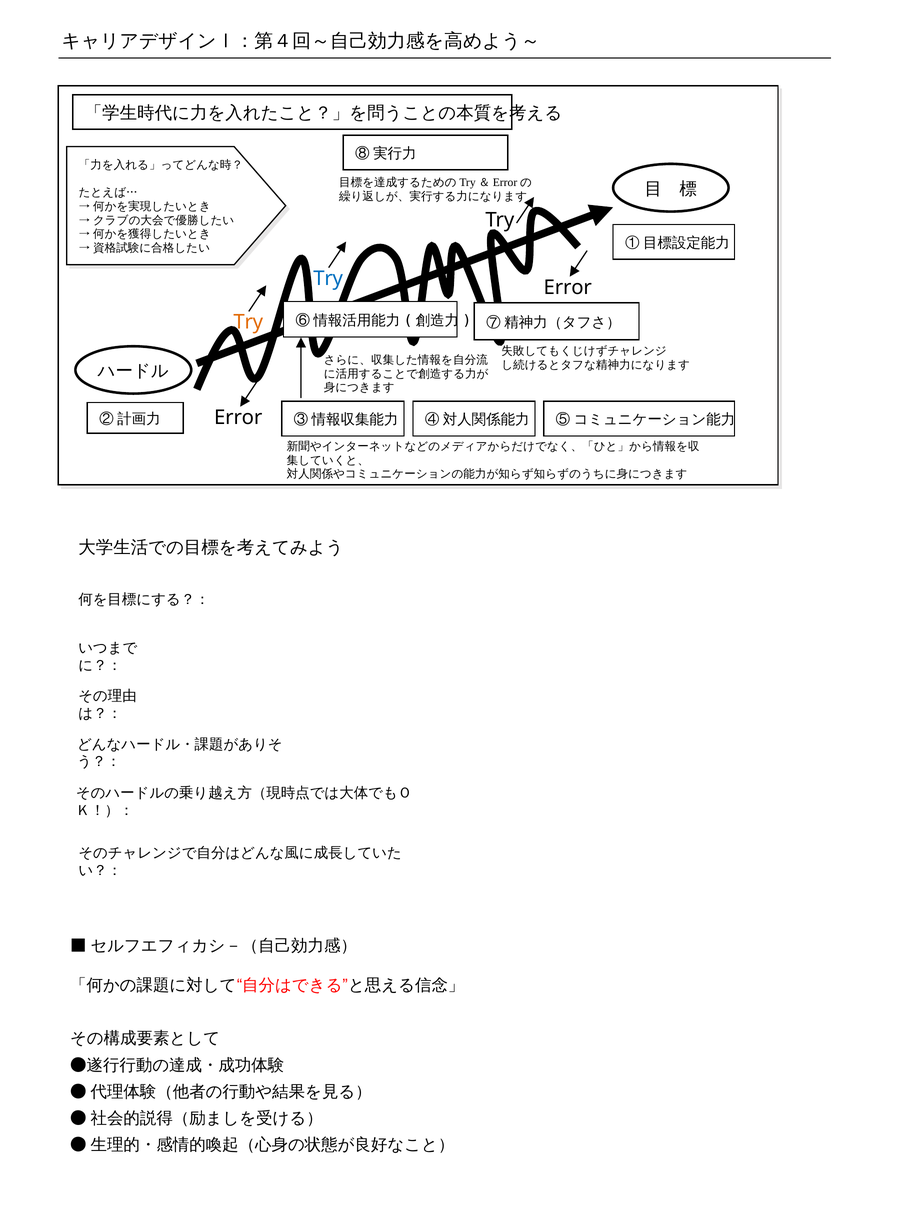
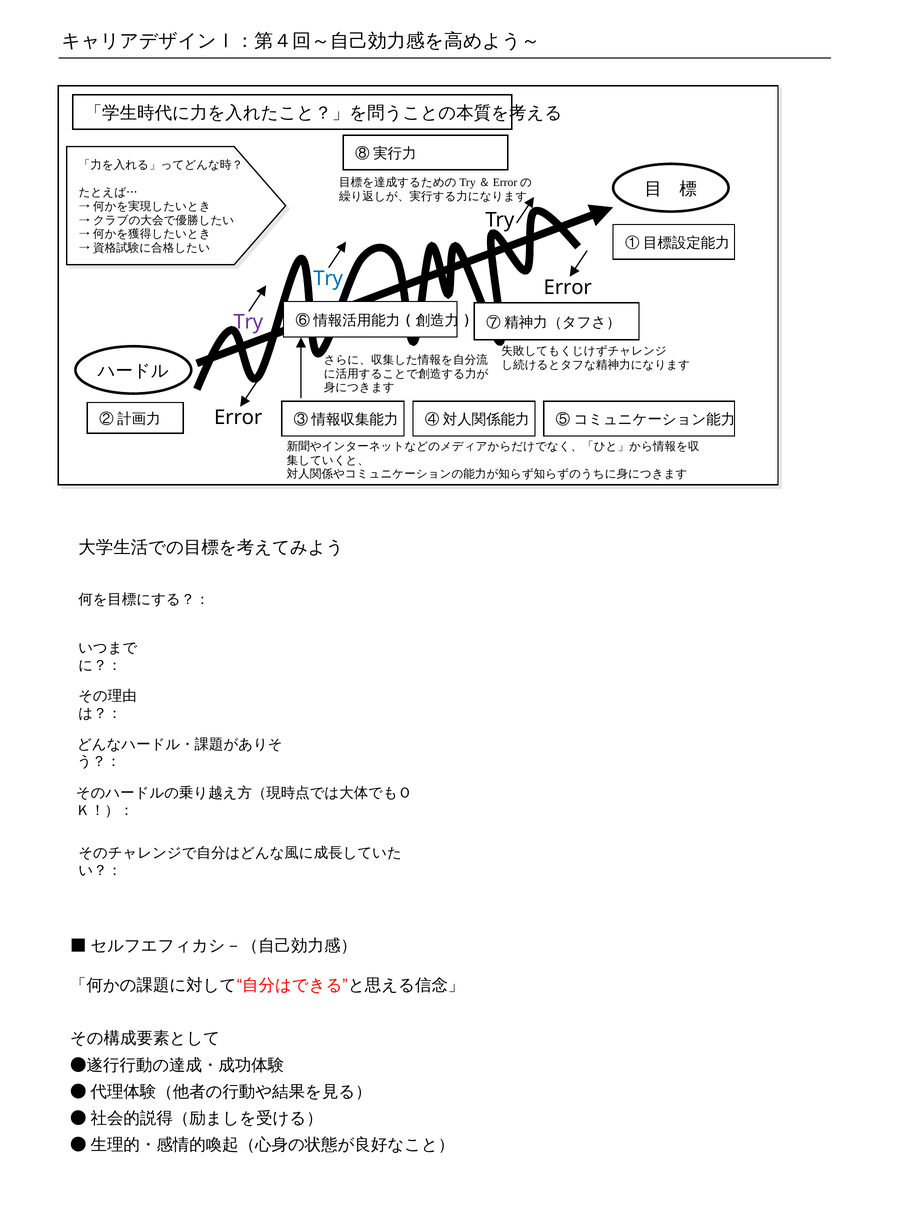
Try at (248, 322) colour: orange -> purple
